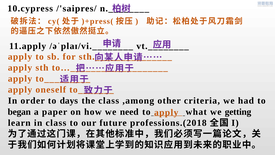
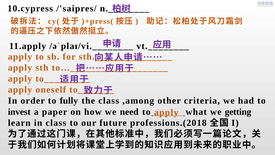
days: days -> fully
began: began -> invest
